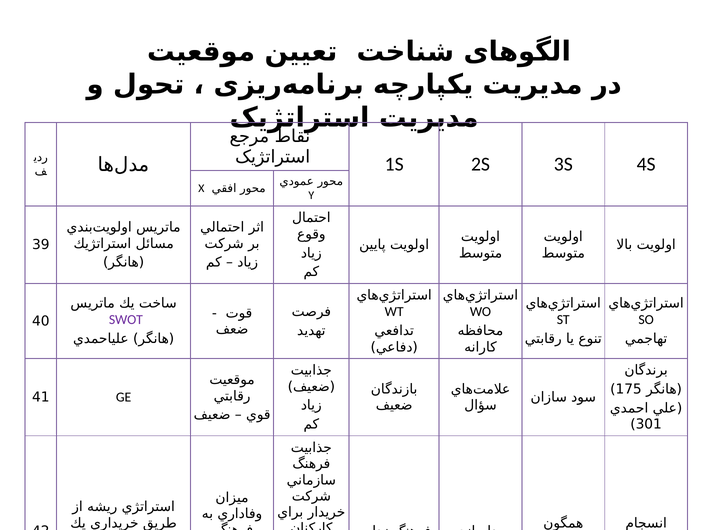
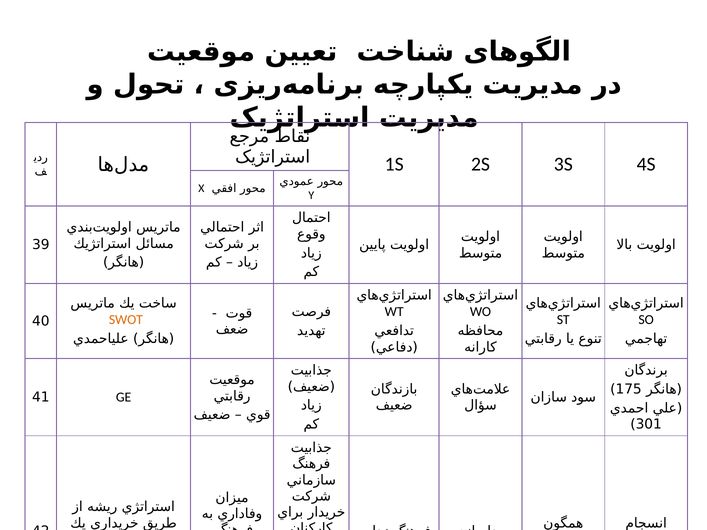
SWOT colour: purple -> orange
